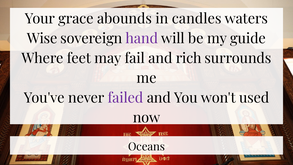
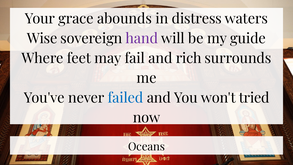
candles: candles -> distress
failed colour: purple -> blue
used: used -> tried
